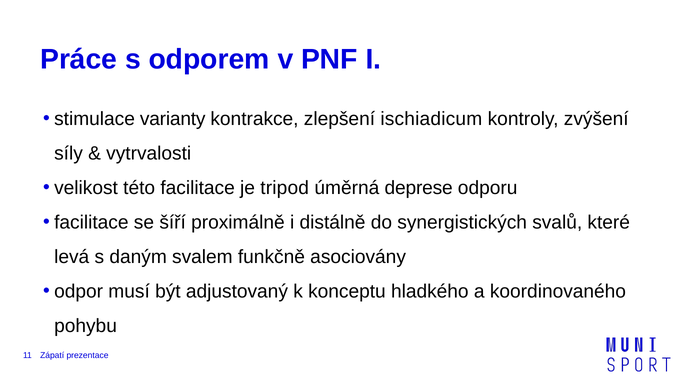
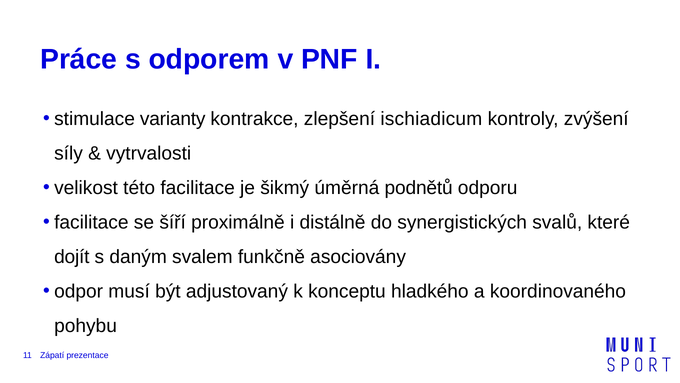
tripod: tripod -> šikmý
deprese: deprese -> podnětů
levá: levá -> dojít
